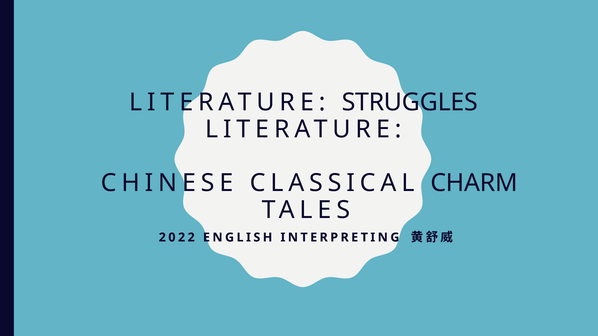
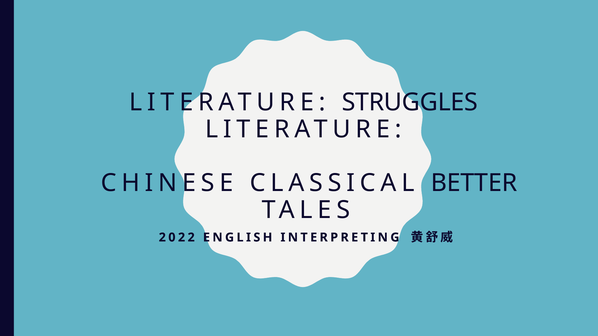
CHARM: CHARM -> BETTER
